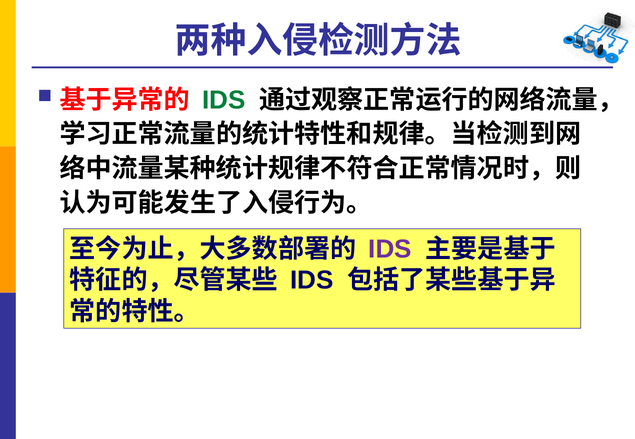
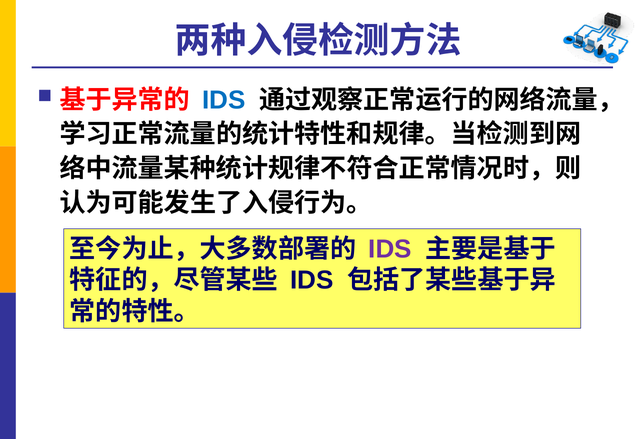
IDS at (224, 100) colour: green -> blue
